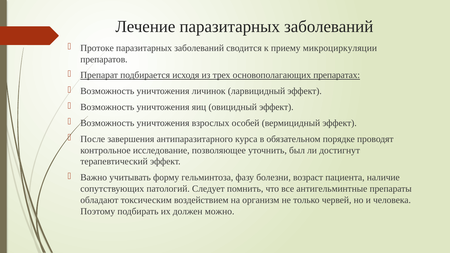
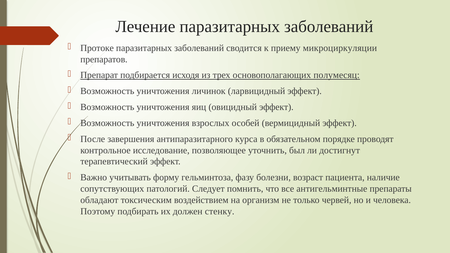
препаратах: препаратах -> полумесяц
можно: можно -> стенку
